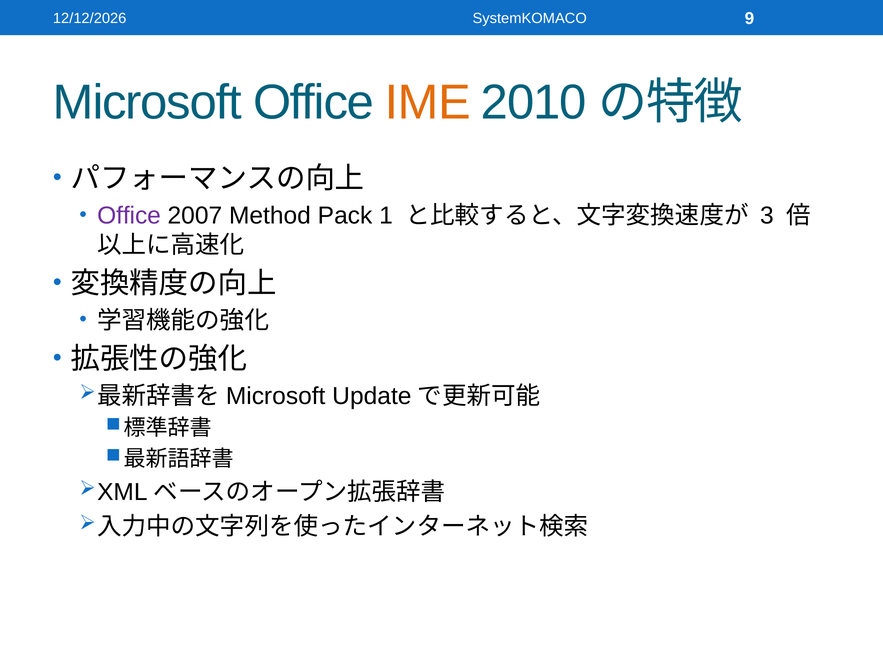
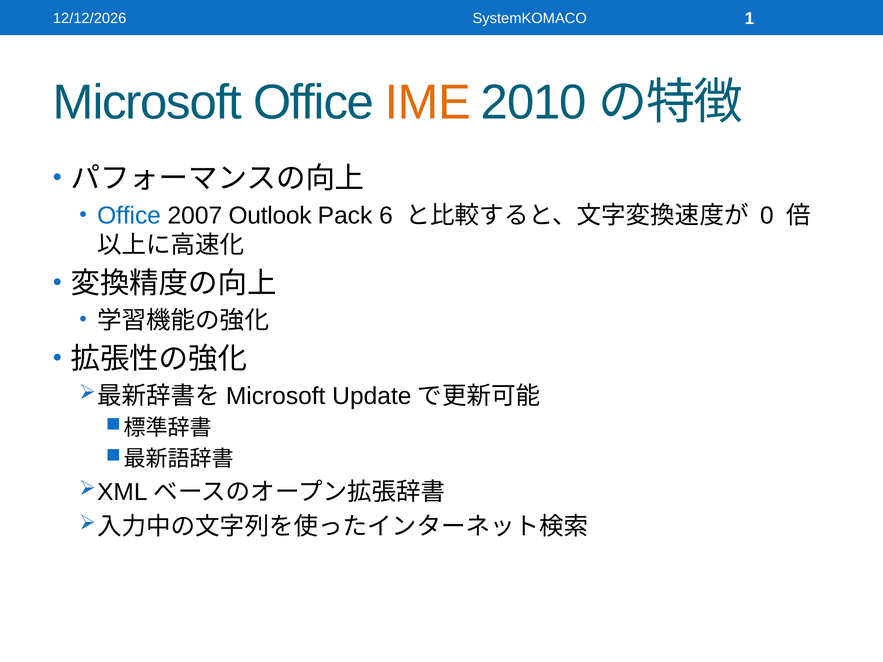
9: 9 -> 1
Office at (129, 216) colour: purple -> blue
Method: Method -> Outlook
1: 1 -> 6
3: 3 -> 0
